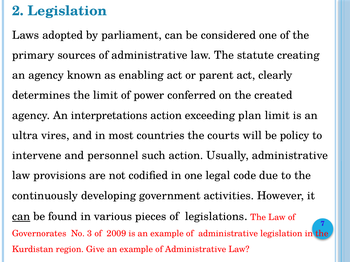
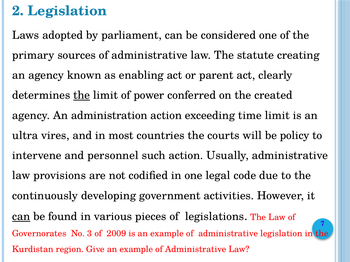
the at (82, 95) underline: none -> present
interpretations: interpretations -> administration
plan: plan -> time
